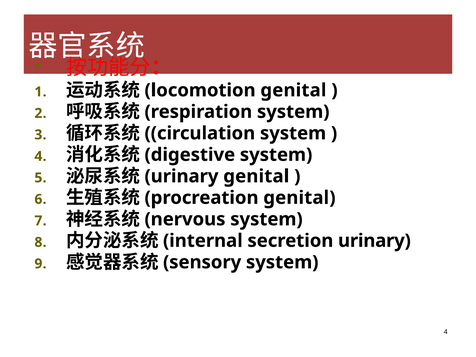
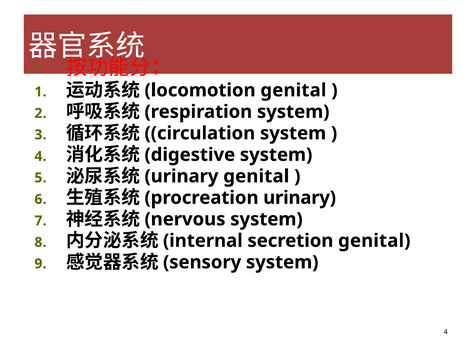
genital at (299, 198): genital -> urinary
secretion urinary: urinary -> genital
